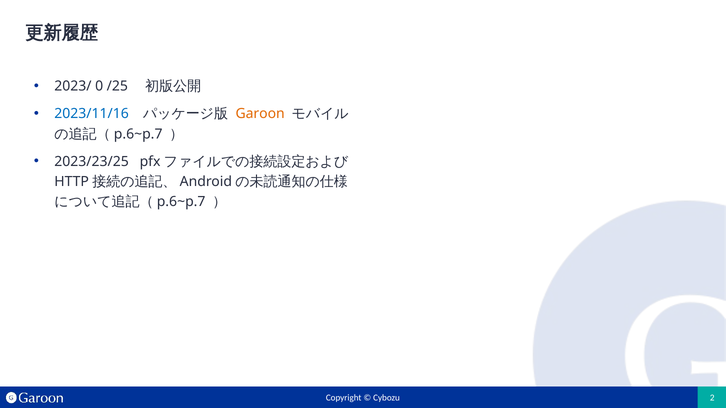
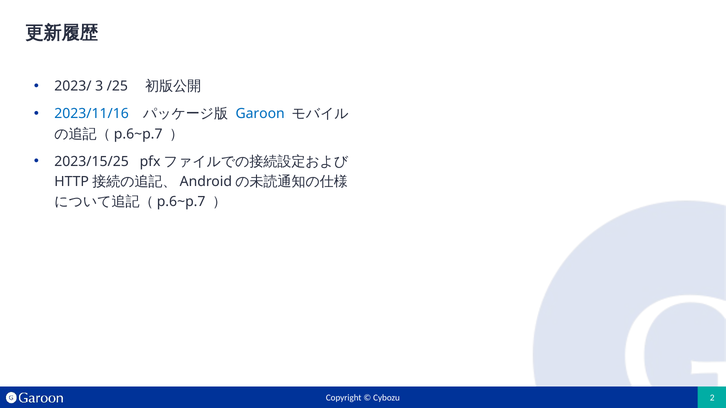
0: 0 -> 3
Garoon colour: orange -> blue
2023/23/25: 2023/23/25 -> 2023/15/25
